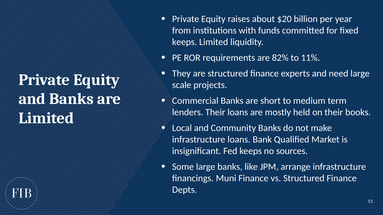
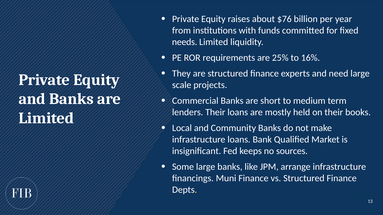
$20: $20 -> $76
keeps at (185, 42): keeps -> needs
82%: 82% -> 25%
11%: 11% -> 16%
